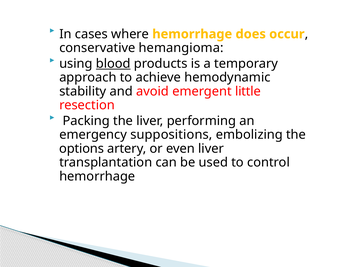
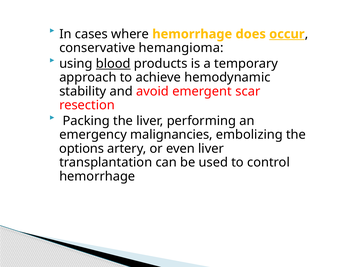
occur underline: none -> present
little: little -> scar
suppositions: suppositions -> malignancies
